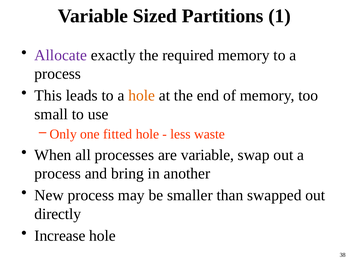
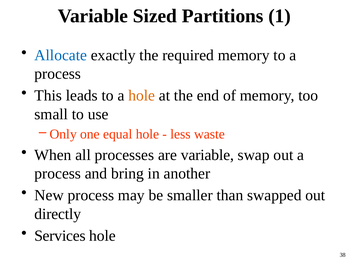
Allocate colour: purple -> blue
fitted: fitted -> equal
Increase: Increase -> Services
